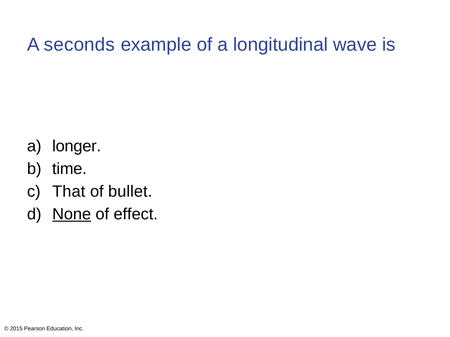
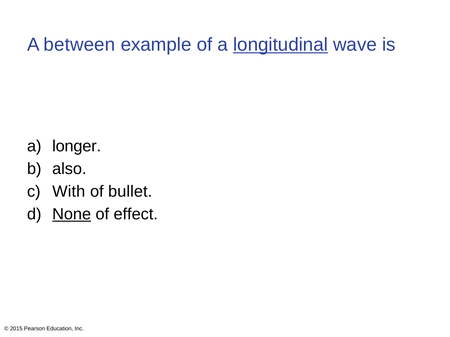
seconds: seconds -> between
longitudinal underline: none -> present
time: time -> also
That: That -> With
